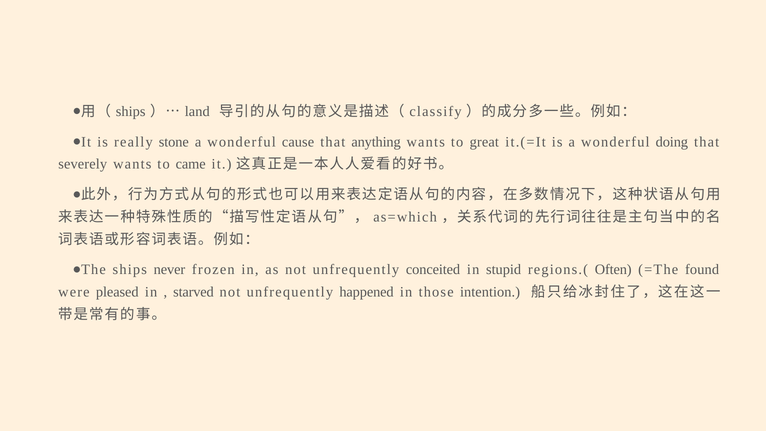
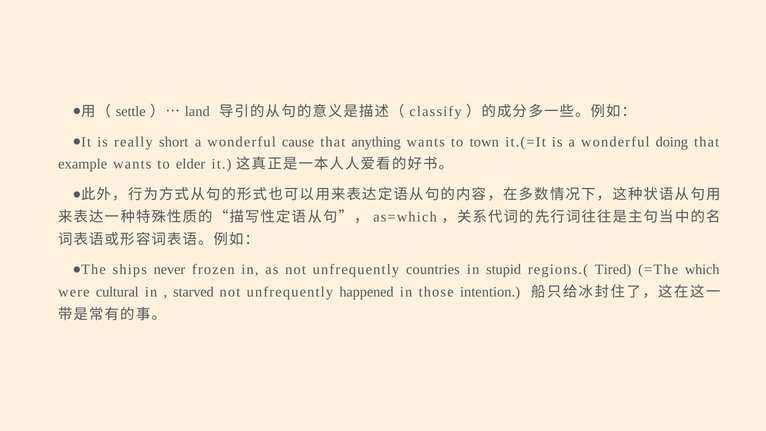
ships at (131, 111): ships -> settle
stone: stone -> short
great: great -> town
severely: severely -> example
came: came -> elder
conceited: conceited -> countries
Often: Often -> Tired
found: found -> which
pleased: pleased -> cultural
